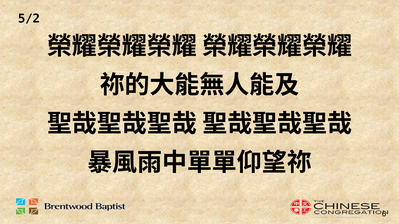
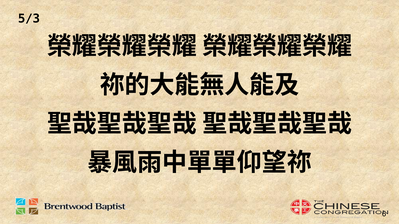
5/2: 5/2 -> 5/3
